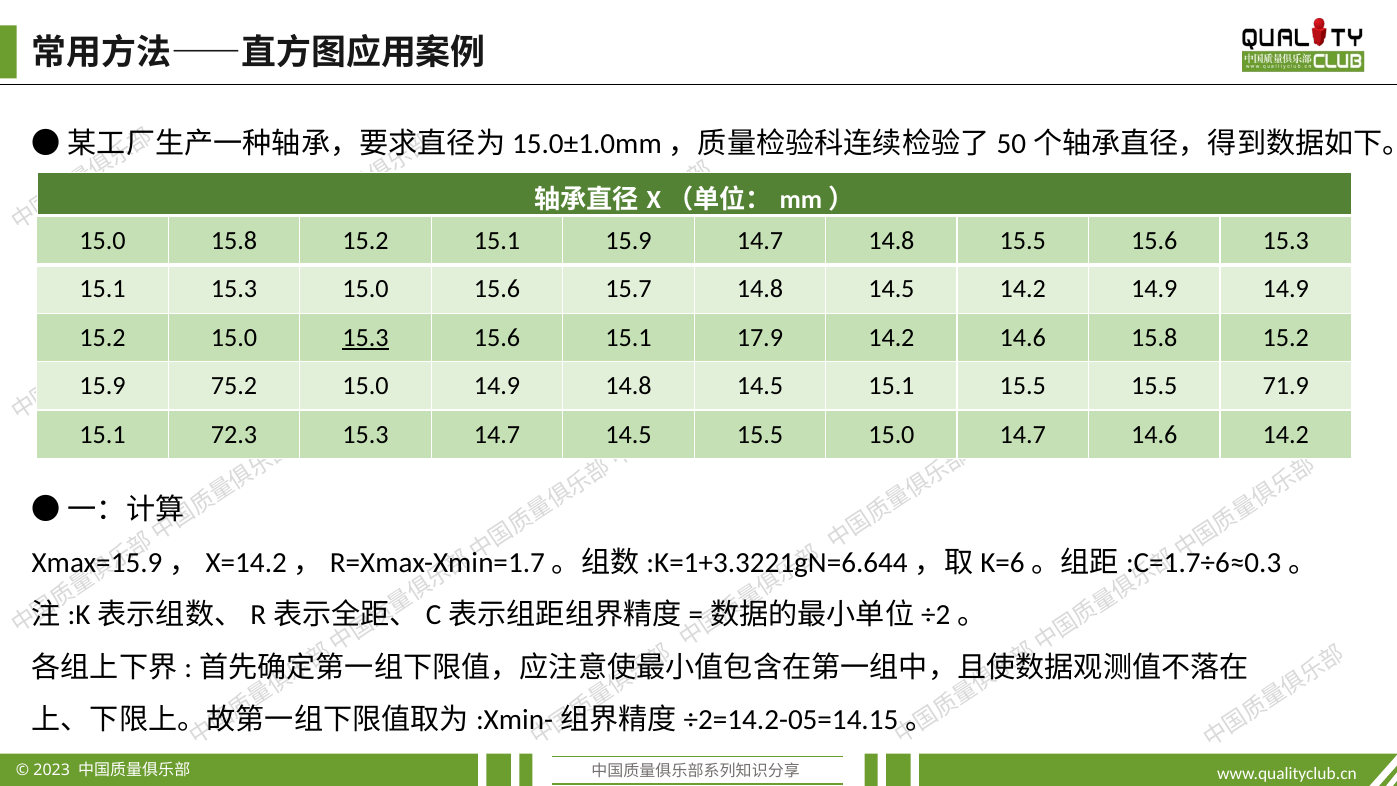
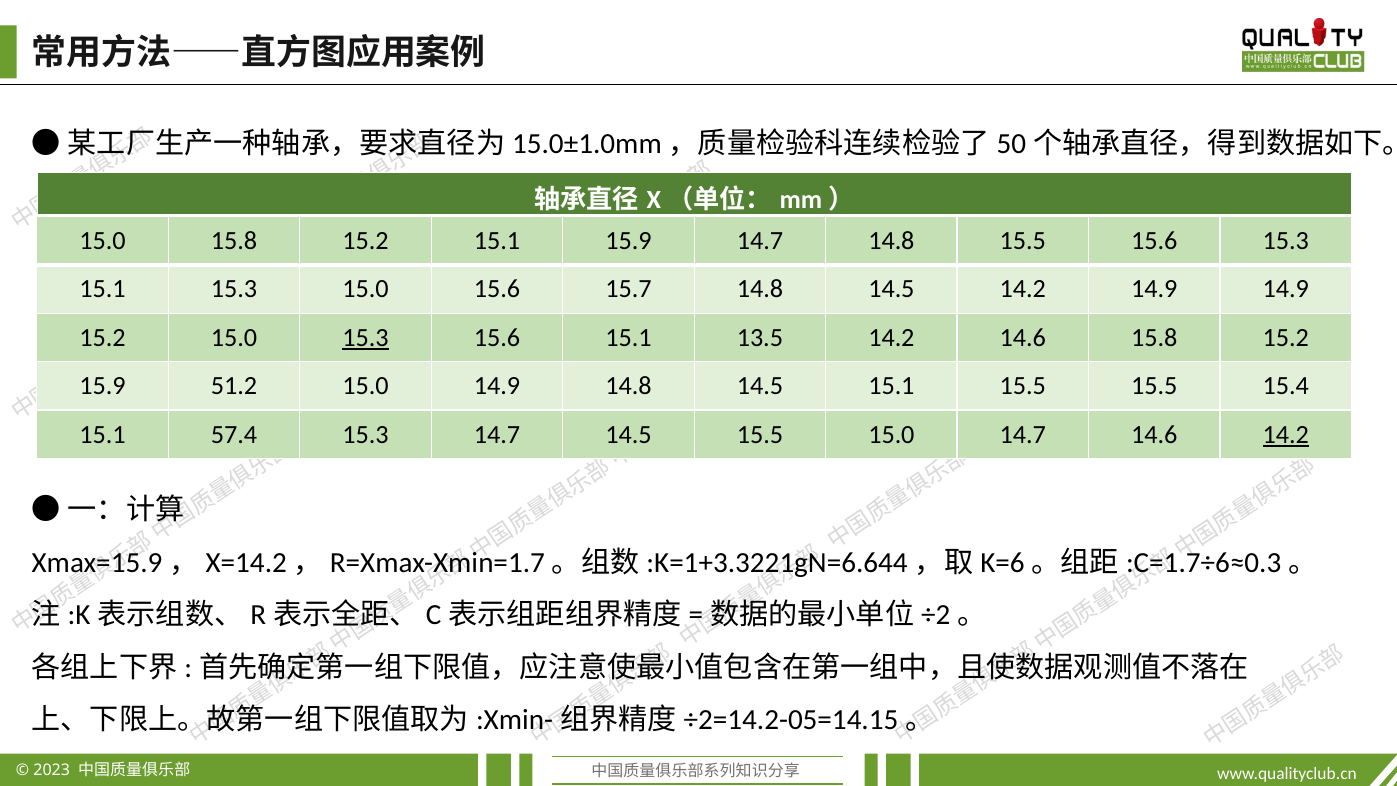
17.9: 17.9 -> 13.5
75.2: 75.2 -> 51.2
71.9: 71.9 -> 15.4
72.3: 72.3 -> 57.4
14.2 at (1286, 434) underline: none -> present
